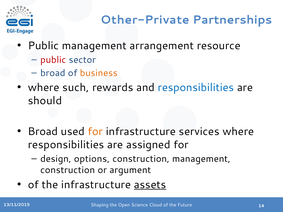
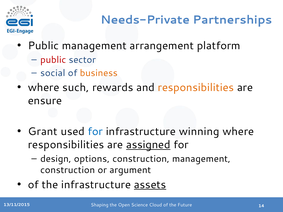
Other-Private: Other-Private -> Needs-Private
resource: resource -> platform
broad at (53, 73): broad -> social
responsibilities at (196, 88) colour: blue -> orange
should: should -> ensure
Broad at (43, 132): Broad -> Grant
for at (95, 132) colour: orange -> blue
services: services -> winning
assigned underline: none -> present
